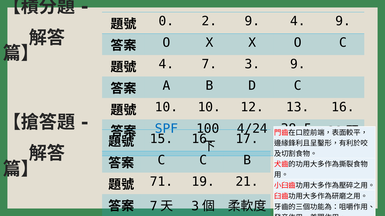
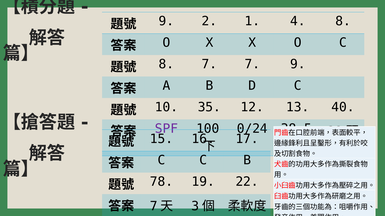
0 at (166, 21): 0 -> 9
2 9: 9 -> 1
4 9: 9 -> 8
4 at (166, 64): 4 -> 8
7 3: 3 -> 7
10 10: 10 -> 35
13 16: 16 -> 40
4/24: 4/24 -> 0/24
SPF colour: blue -> purple
71: 71 -> 78
21: 21 -> 22
